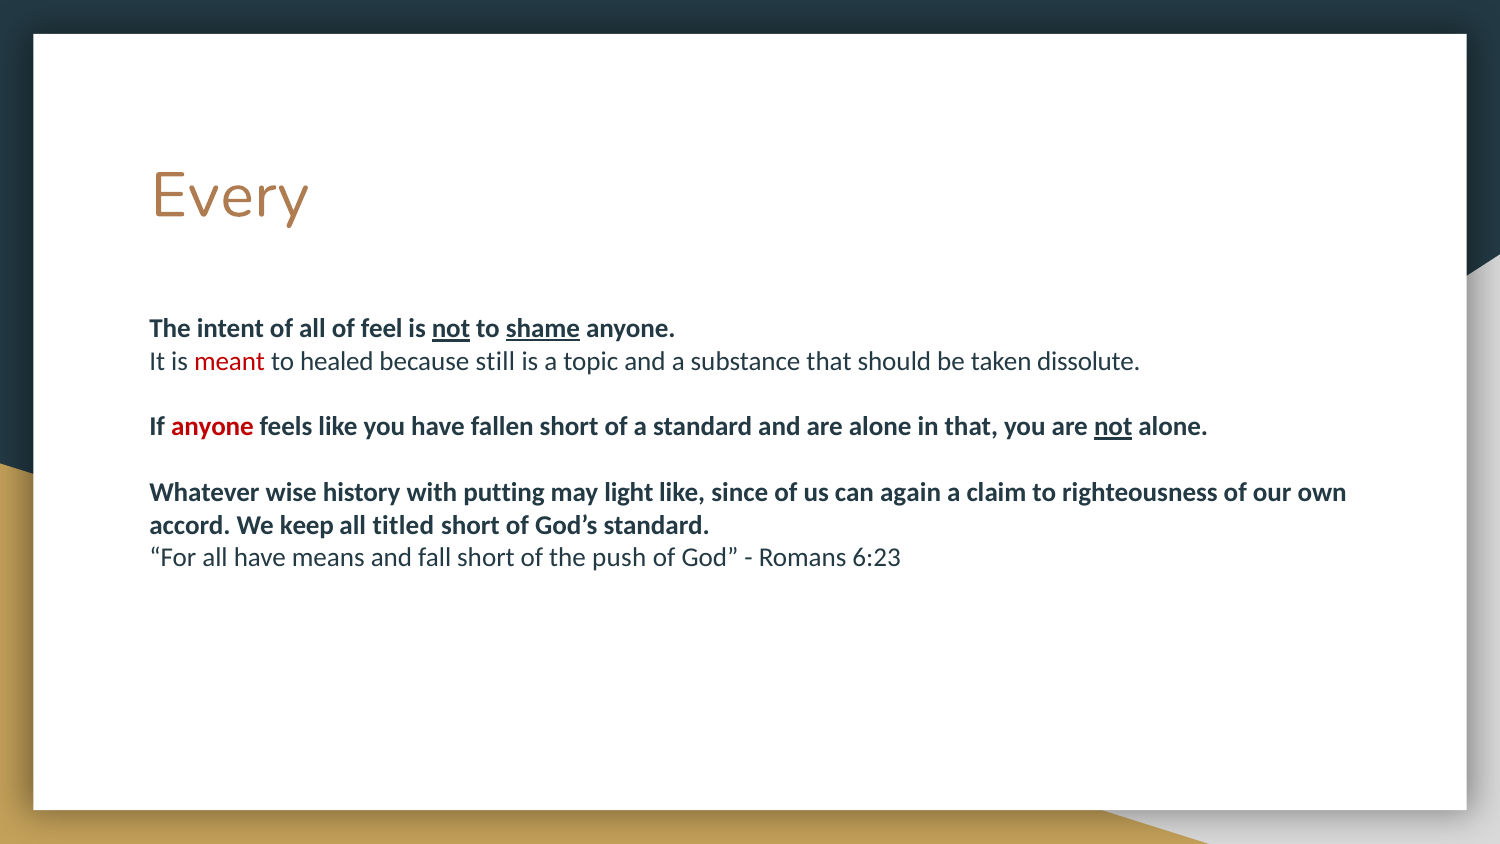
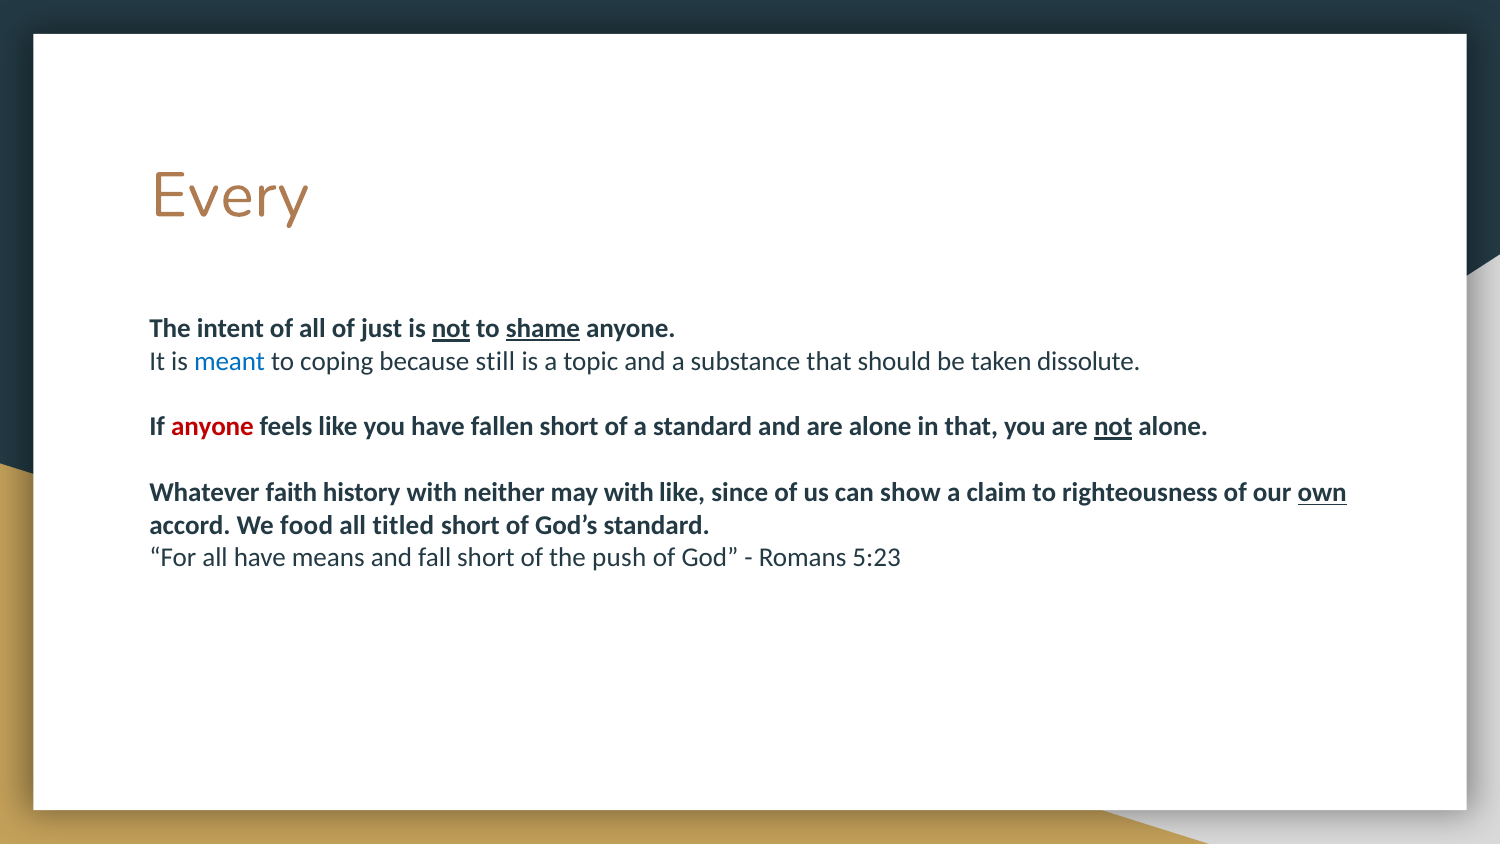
feel: feel -> just
meant colour: red -> blue
healed: healed -> coping
wise: wise -> faith
putting: putting -> neither
may light: light -> with
again: again -> show
own underline: none -> present
keep: keep -> food
6:23: 6:23 -> 5:23
